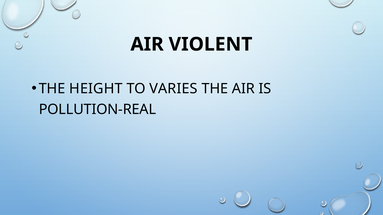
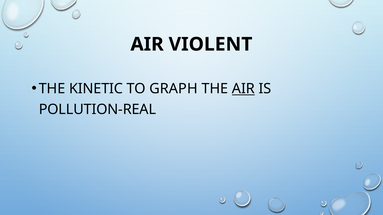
HEIGHT: HEIGHT -> KINETIC
VARIES: VARIES -> GRAPH
AIR at (243, 89) underline: none -> present
